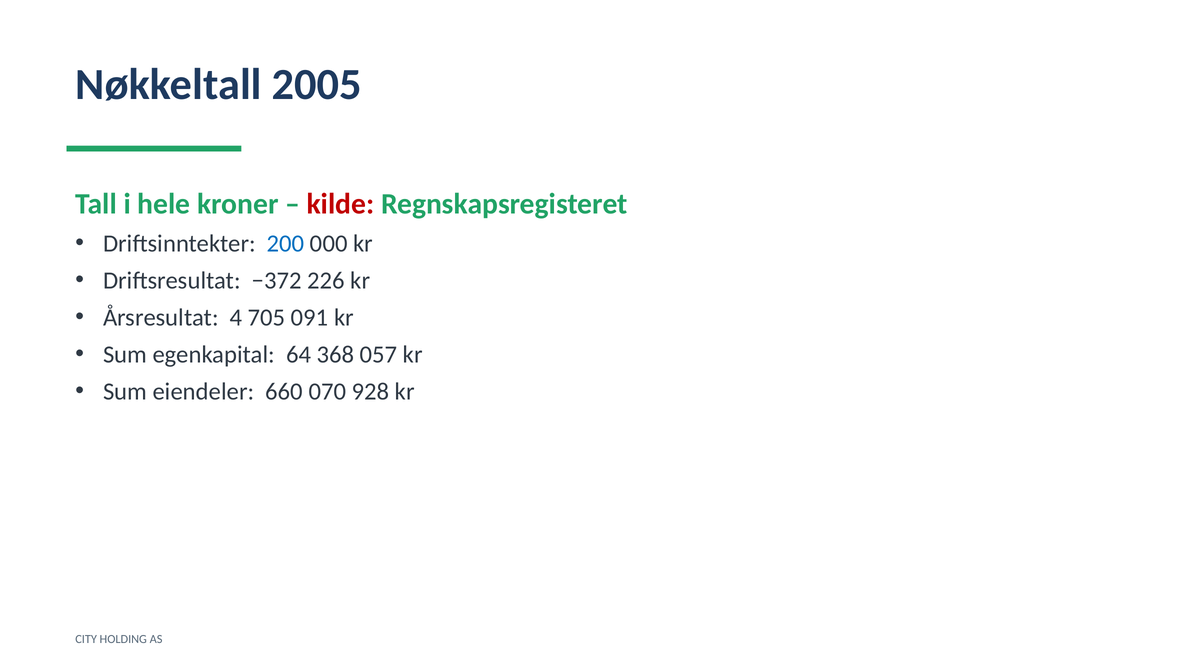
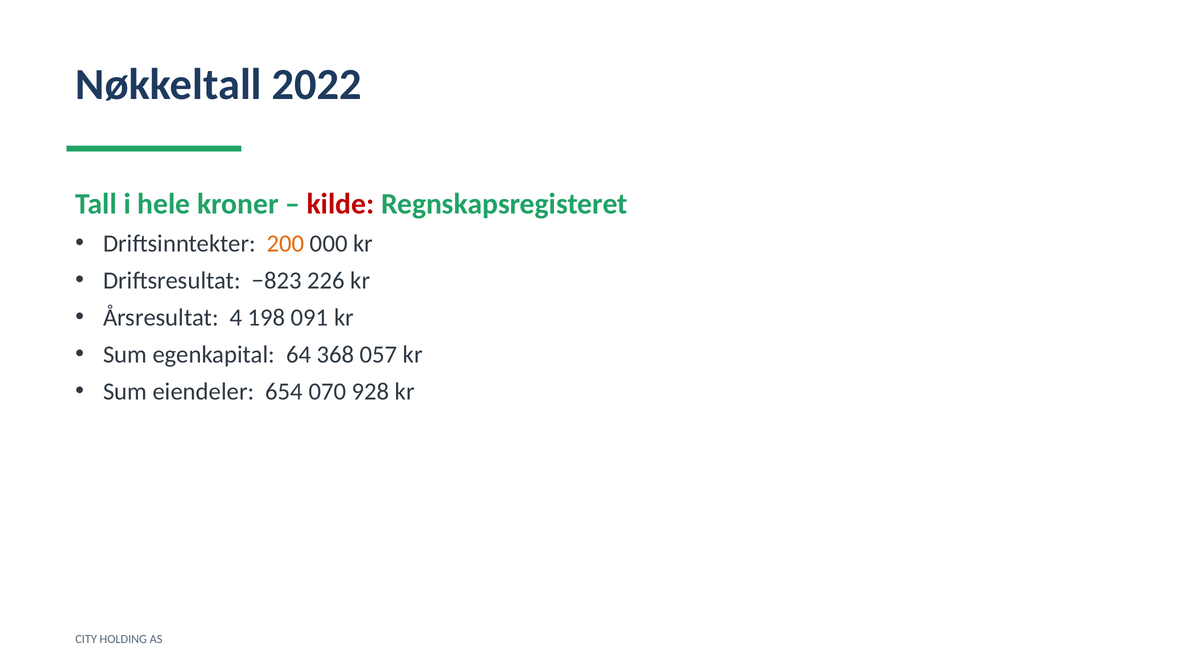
2005: 2005 -> 2022
200 colour: blue -> orange
−372: −372 -> −823
705: 705 -> 198
660: 660 -> 654
